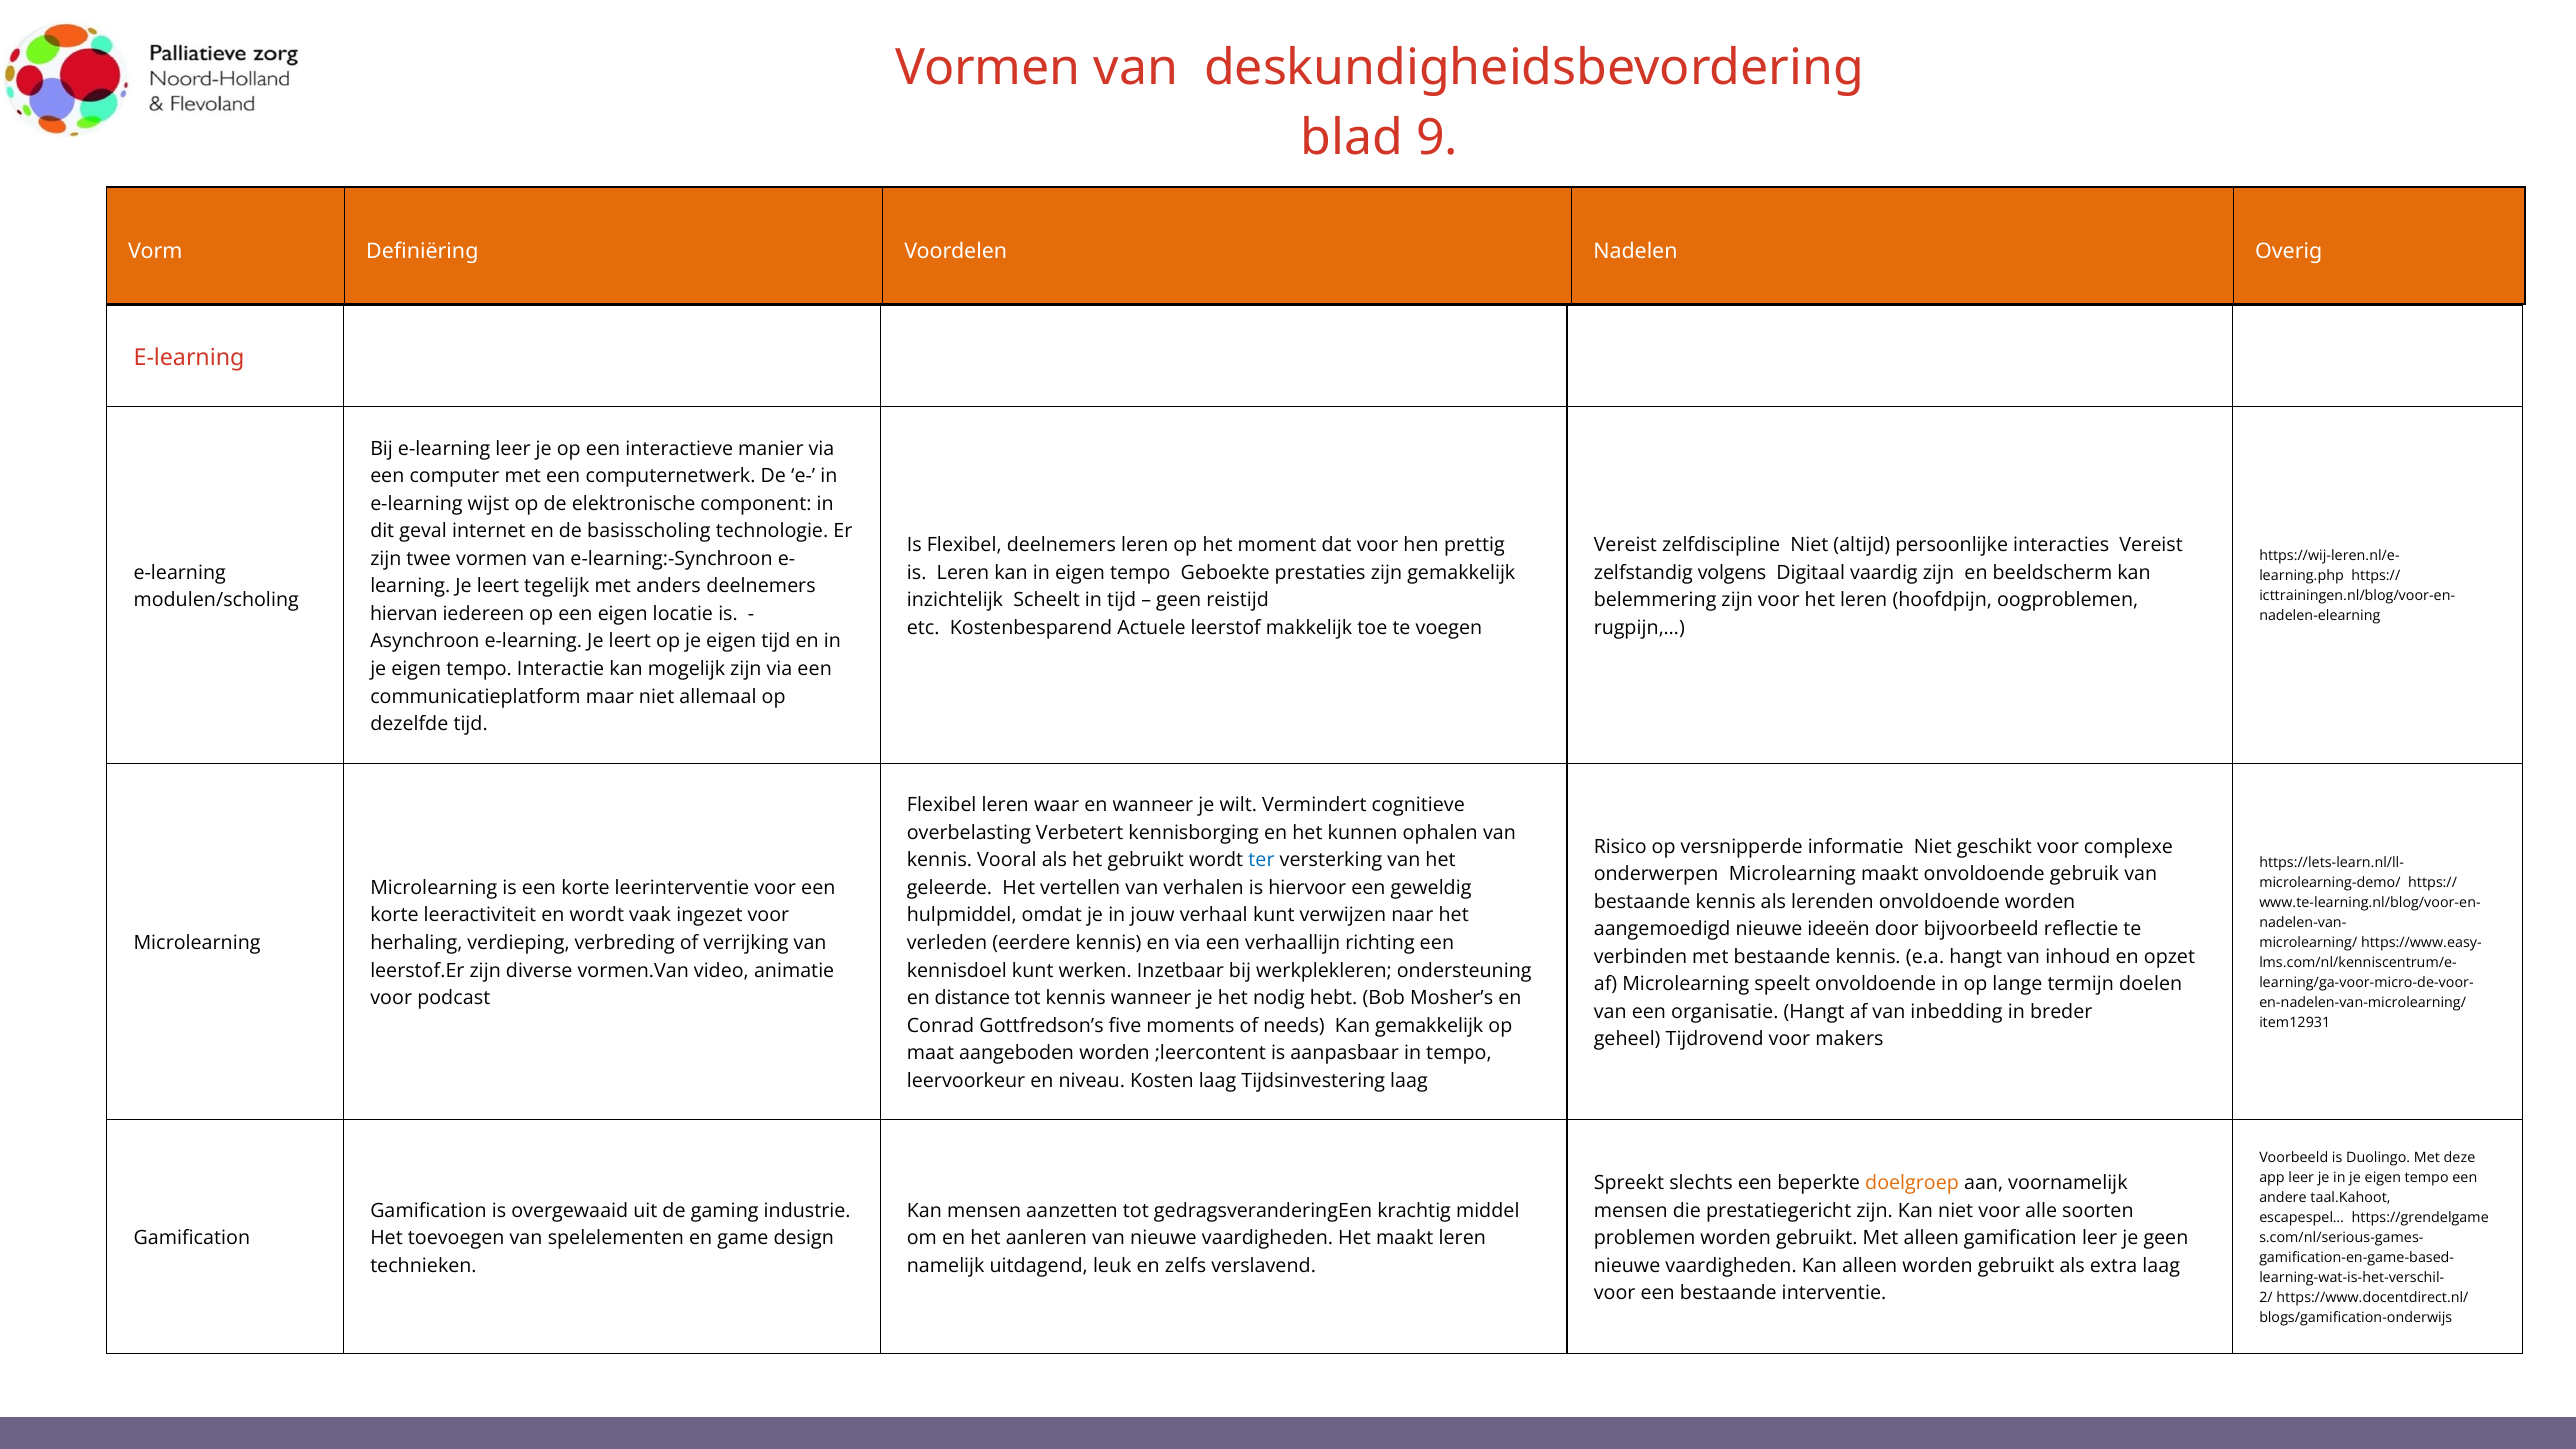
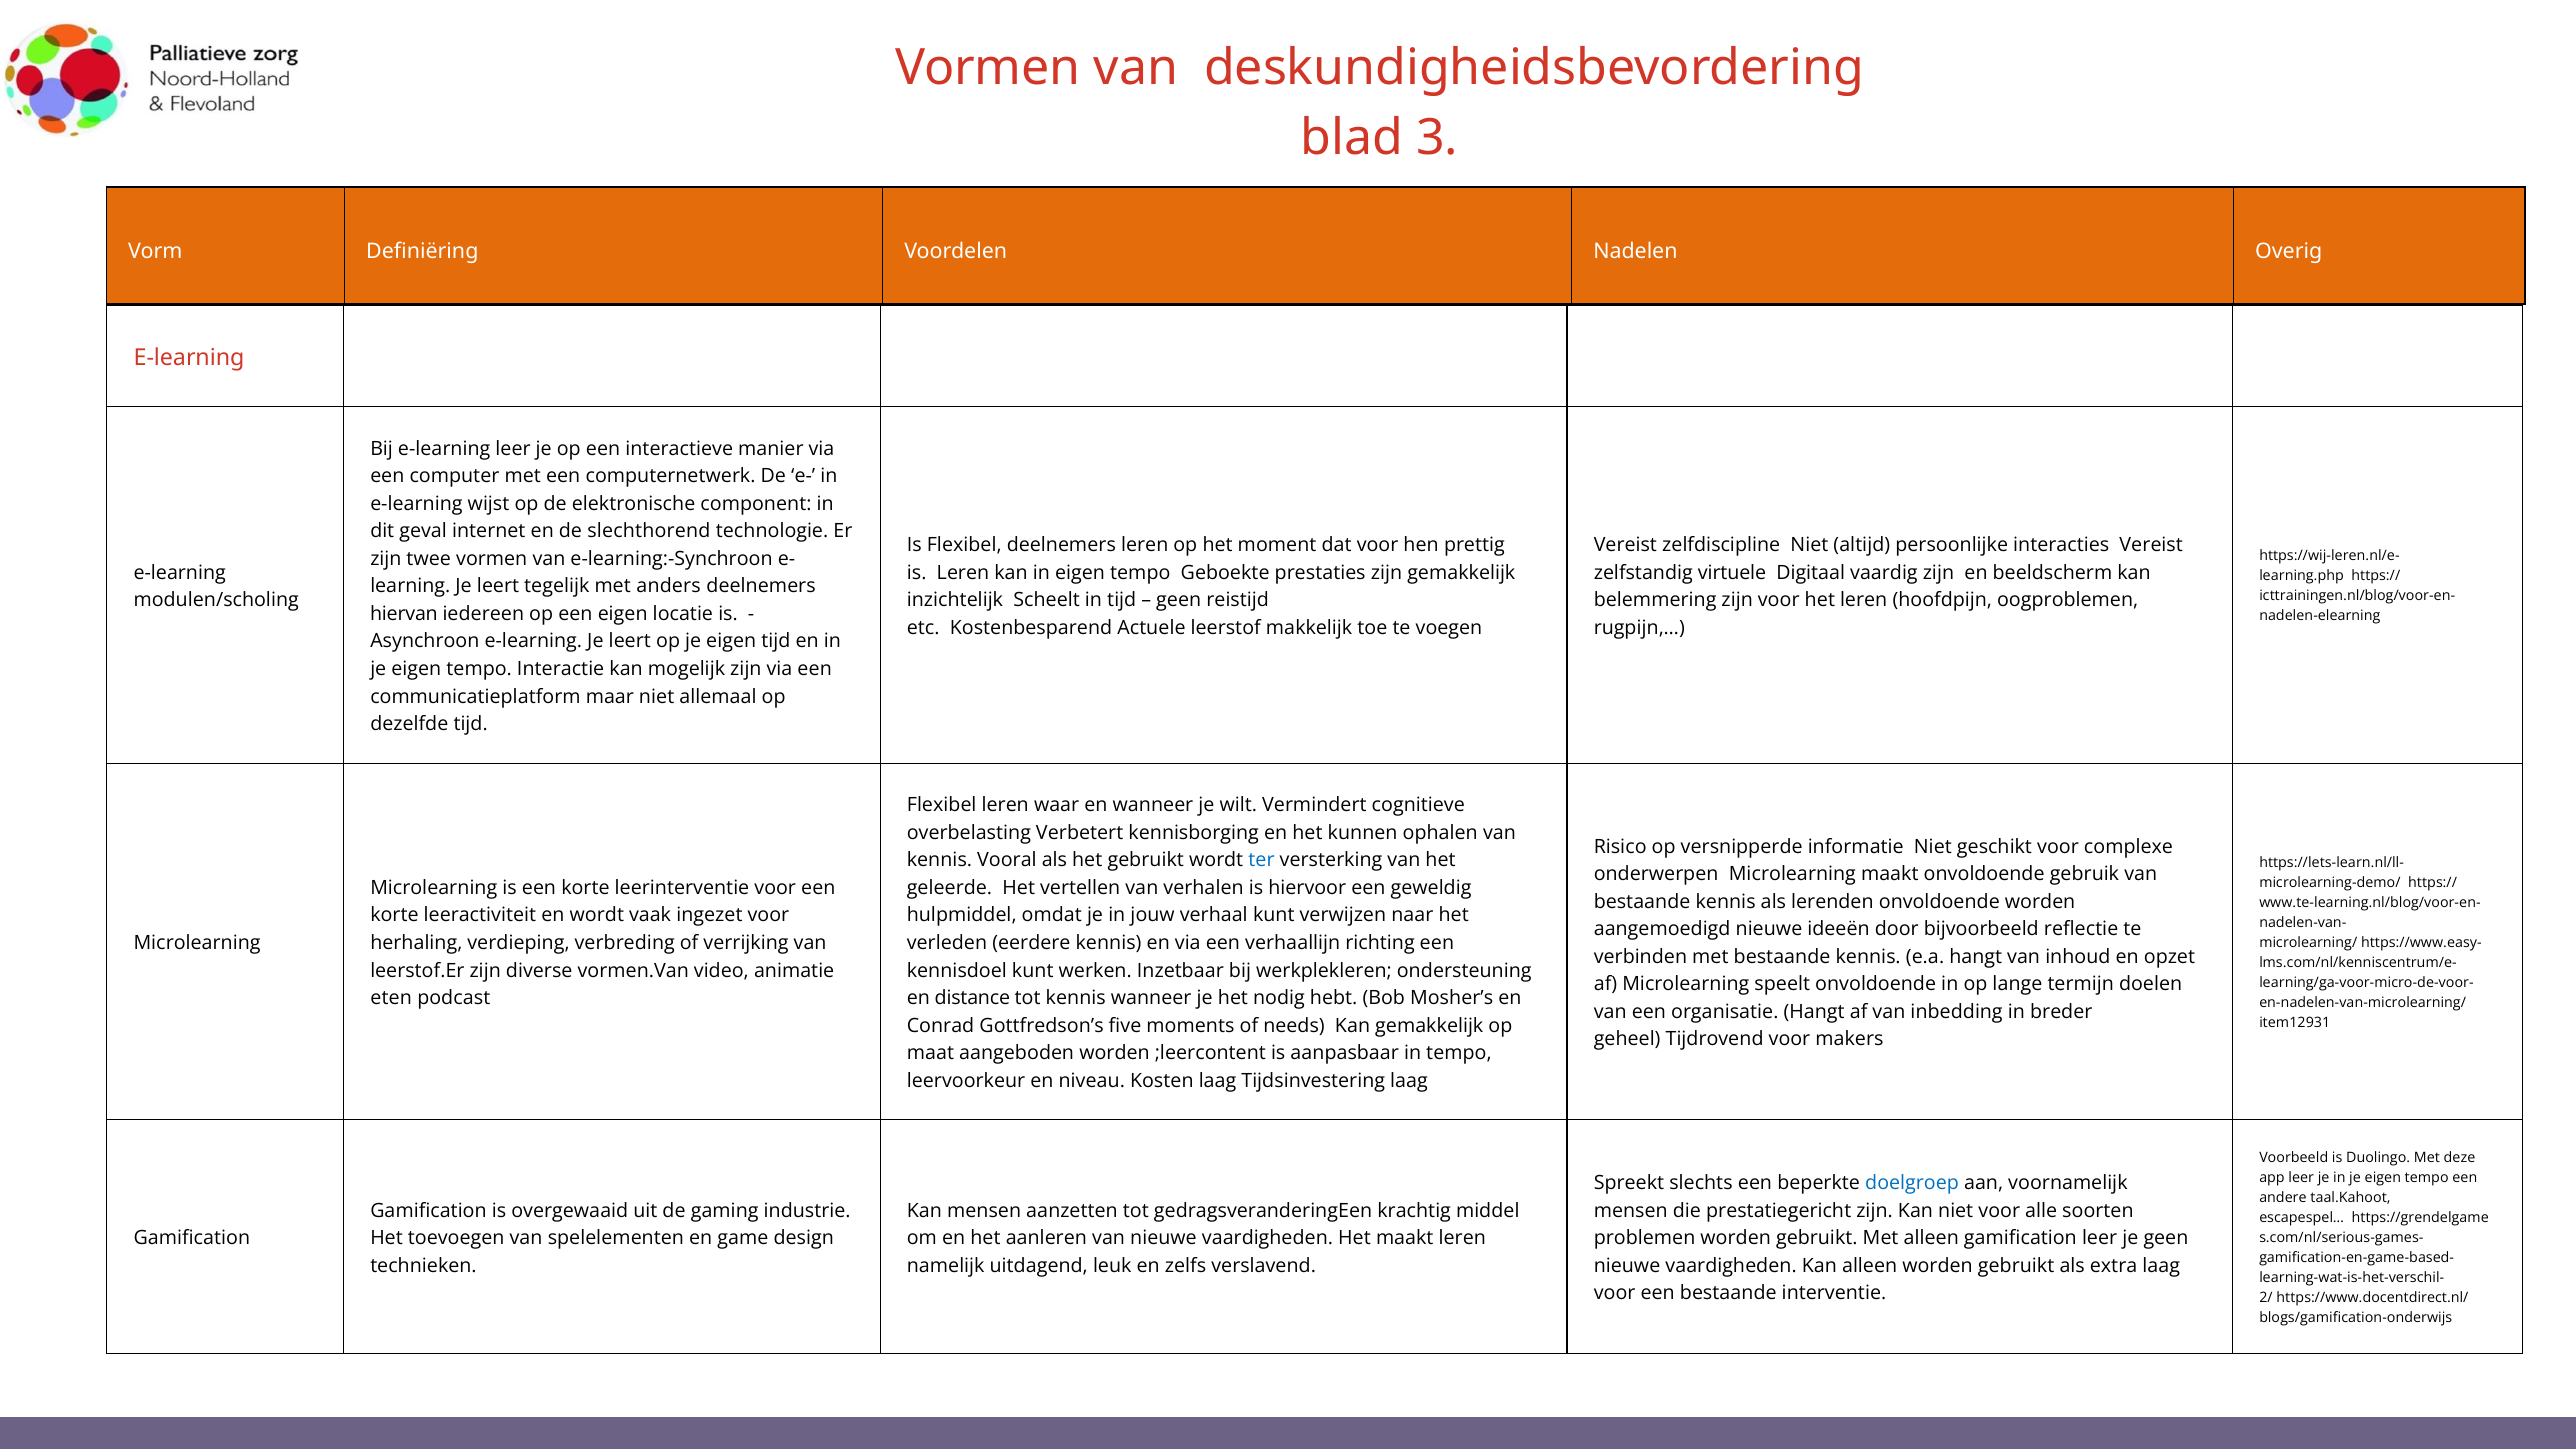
9: 9 -> 3
basisscholing: basisscholing -> slechthorend
volgens: volgens -> virtuele
voor at (391, 998): voor -> eten
doelgroep colour: orange -> blue
